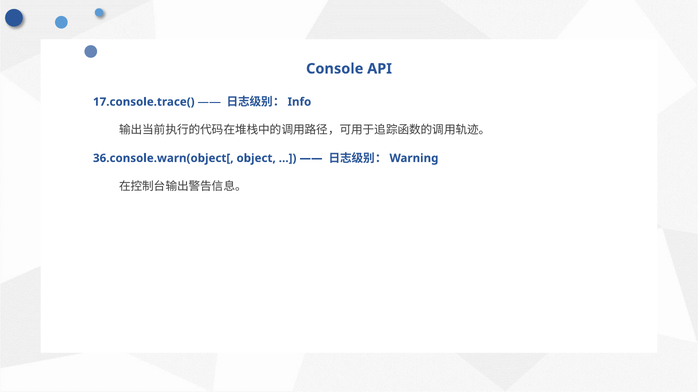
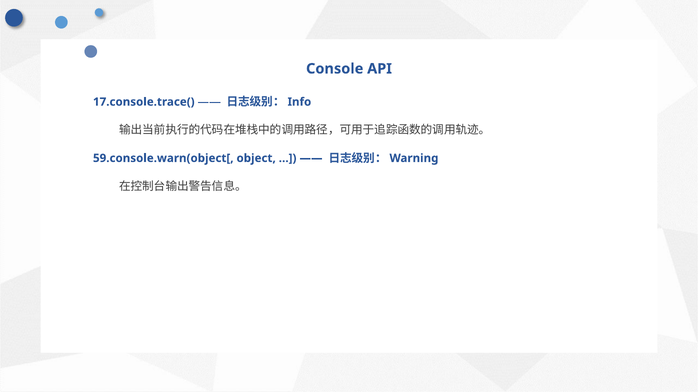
36.console.warn(object[: 36.console.warn(object[ -> 59.console.warn(object[
